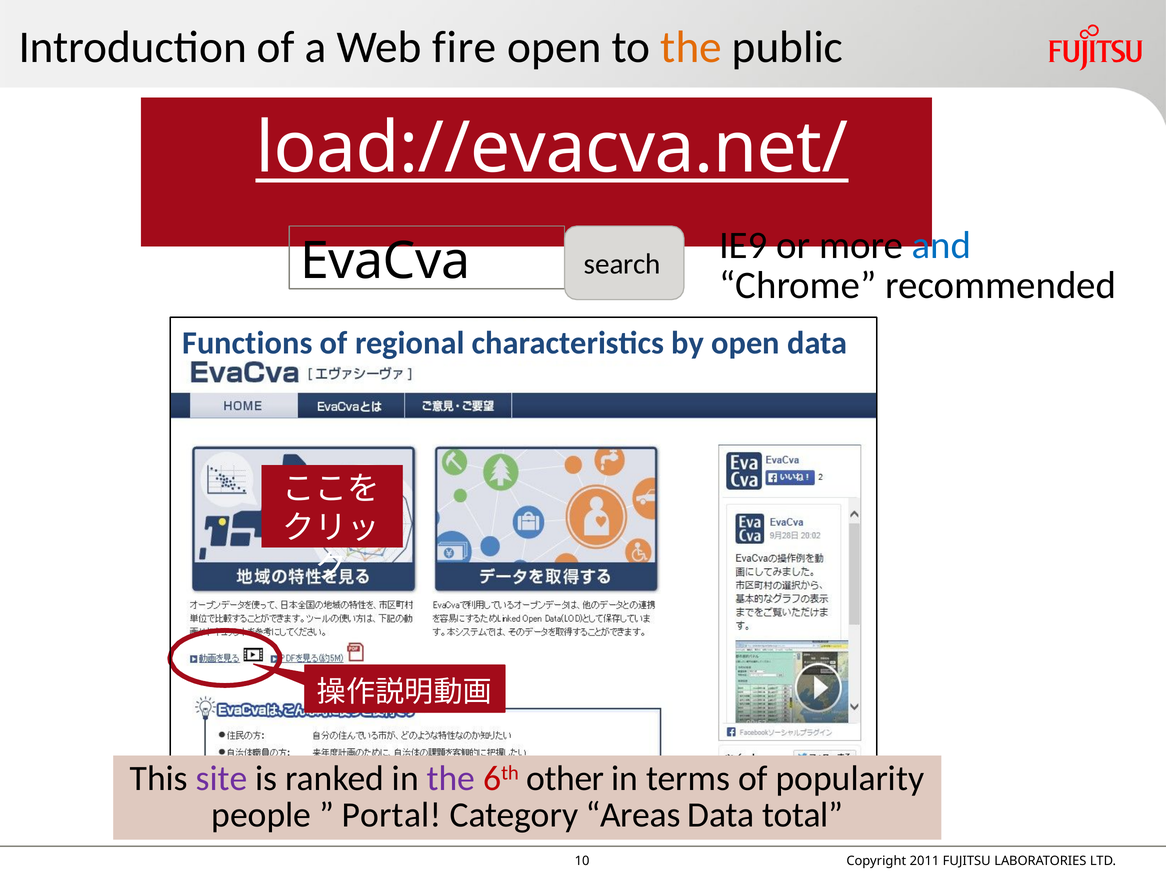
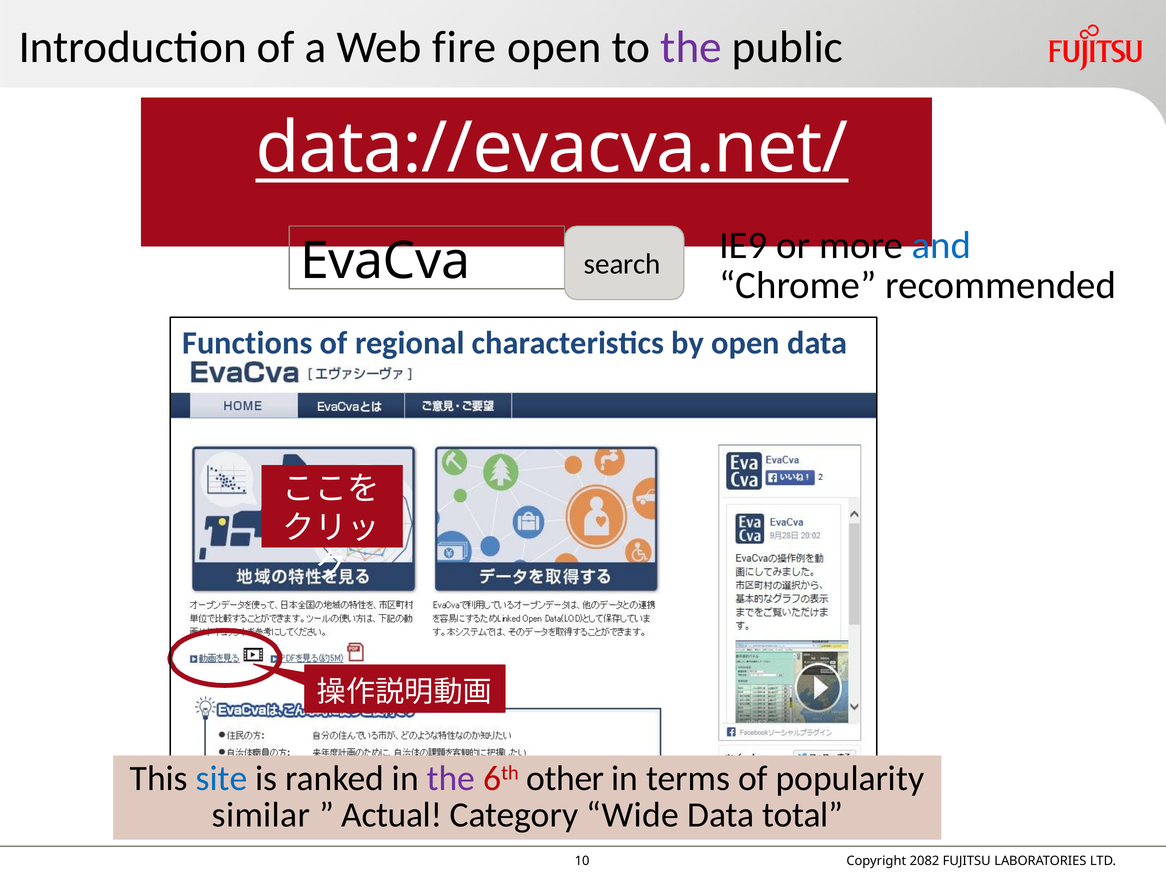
the at (691, 47) colour: orange -> purple
load://evacva.net/: load://evacva.net/ -> data://evacva.net/
site colour: purple -> blue
people: people -> similar
Portal: Portal -> Actual
Areas: Areas -> Wide
2011: 2011 -> 2082
